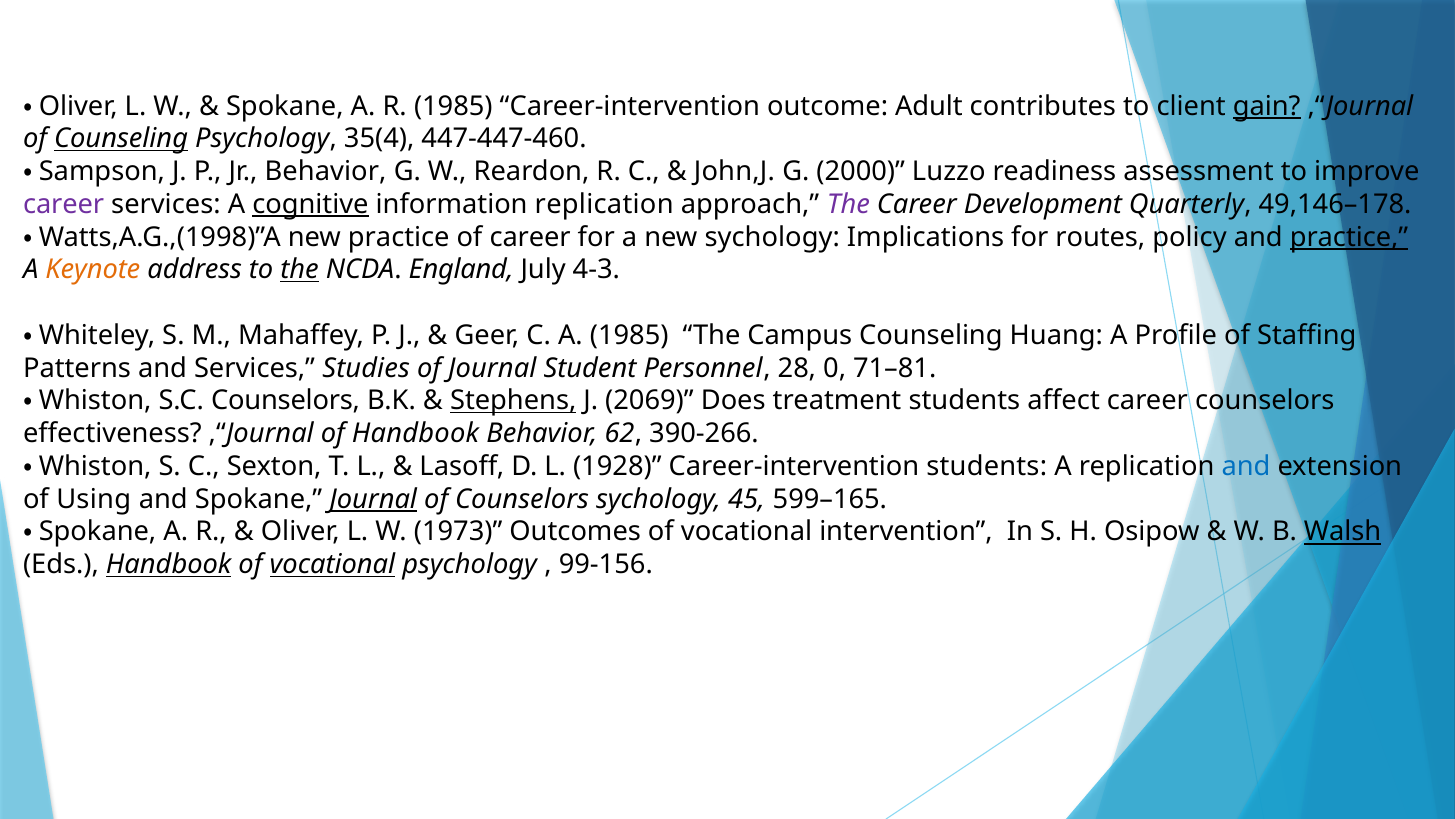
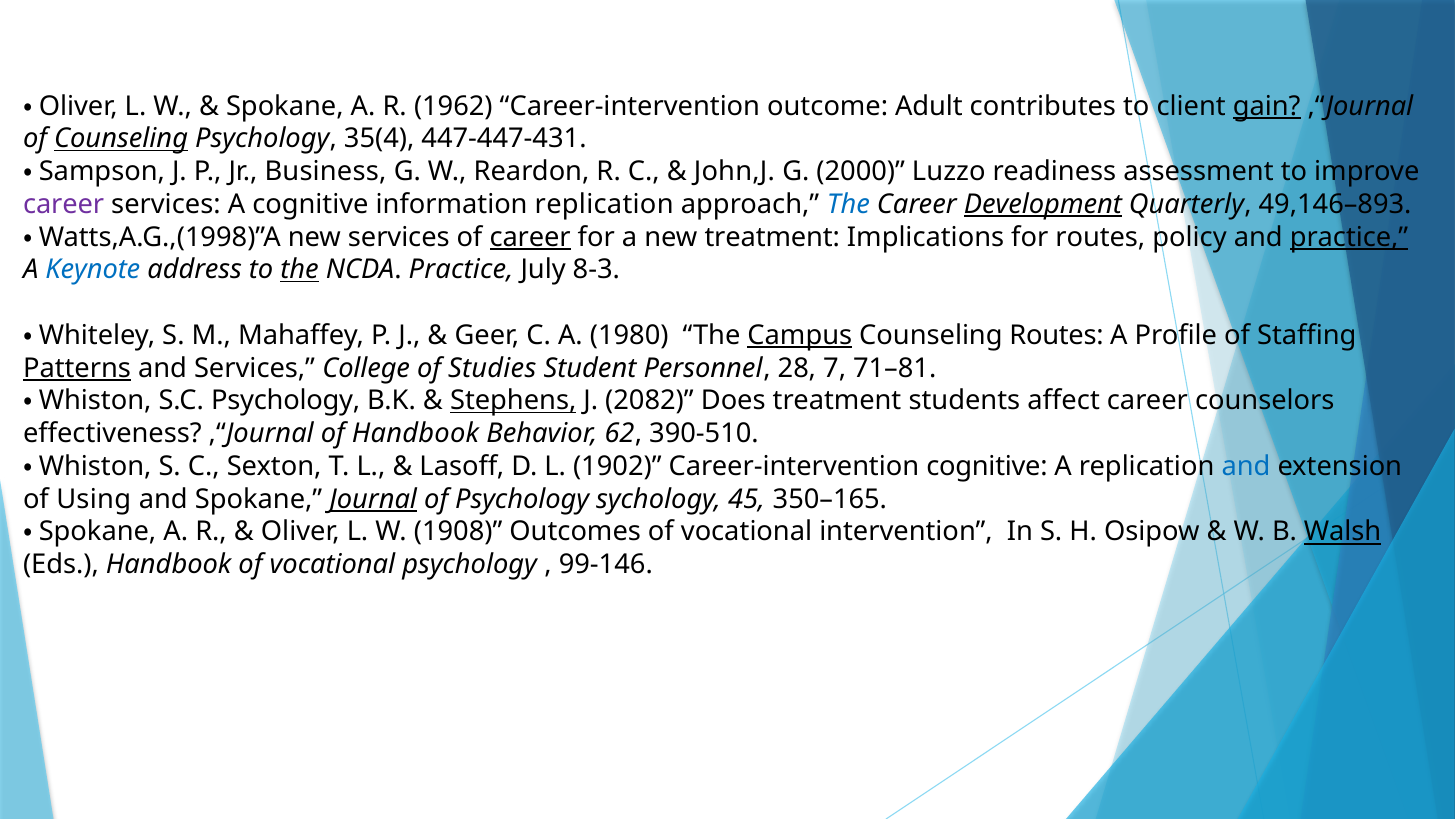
R 1985: 1985 -> 1962
447-447-460: 447-447-460 -> 447-447-431
Jr Behavior: Behavior -> Business
cognitive at (310, 204) underline: present -> none
The at (848, 204) colour: purple -> blue
Development underline: none -> present
49,146–178: 49,146–178 -> 49,146–893
new practice: practice -> services
career at (530, 237) underline: none -> present
new sychology: sychology -> treatment
Keynote colour: orange -> blue
NCDA England: England -> Practice
4-3: 4-3 -> 8-3
A 1985: 1985 -> 1980
Campus underline: none -> present
Counseling Huang: Huang -> Routes
Patterns underline: none -> present
Studies: Studies -> College
of Journal: Journal -> Studies
0: 0 -> 7
S.C Counselors: Counselors -> Psychology
2069: 2069 -> 2082
390-266: 390-266 -> 390-510
1928: 1928 -> 1902
Career-intervention students: students -> cognitive
of Counselors: Counselors -> Psychology
599–165: 599–165 -> 350–165
1973: 1973 -> 1908
Handbook at (169, 564) underline: present -> none
vocational at (332, 564) underline: present -> none
99-156: 99-156 -> 99-146
